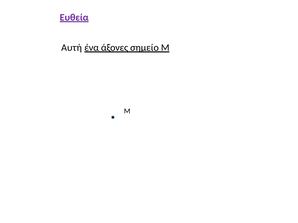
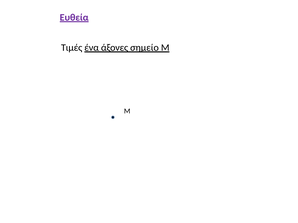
Αυτή: Αυτή -> Τιμές
